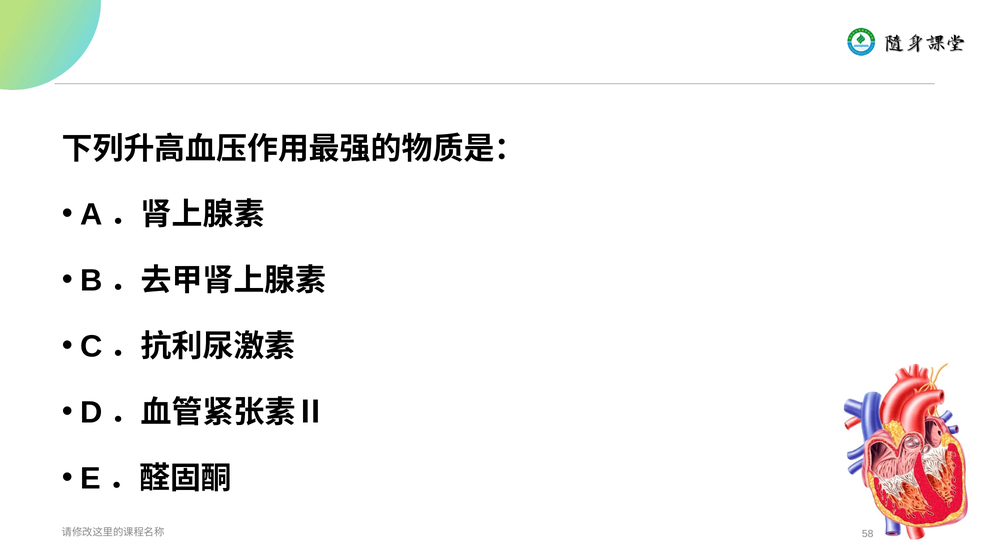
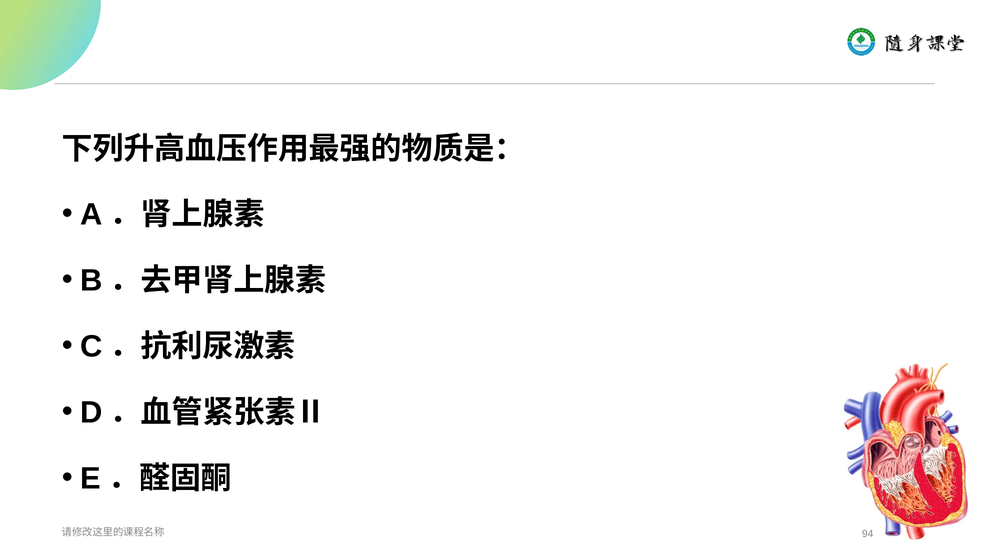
58: 58 -> 94
